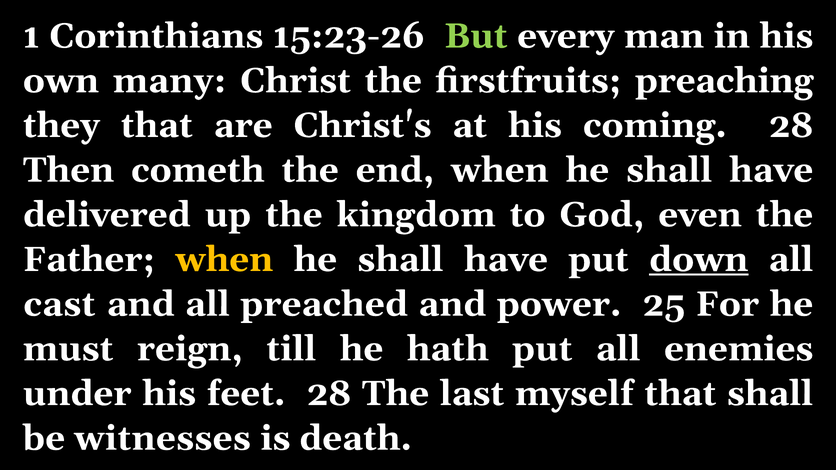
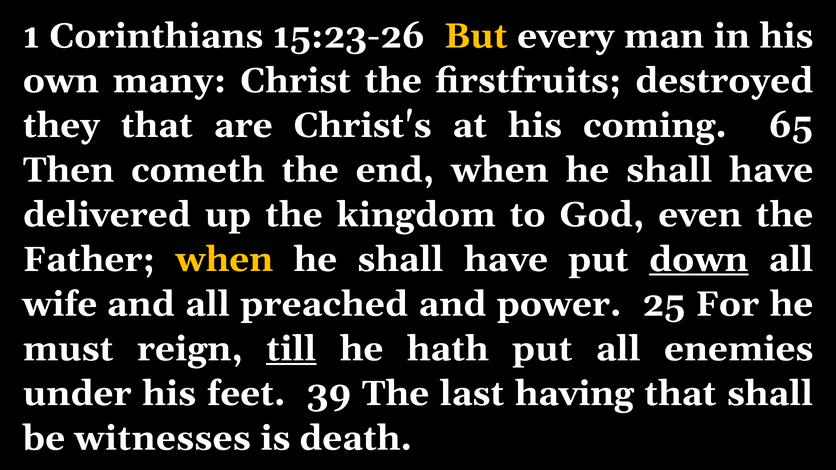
But colour: light green -> yellow
preaching: preaching -> destroyed
coming 28: 28 -> 65
cast: cast -> wife
till underline: none -> present
feet 28: 28 -> 39
myself: myself -> having
